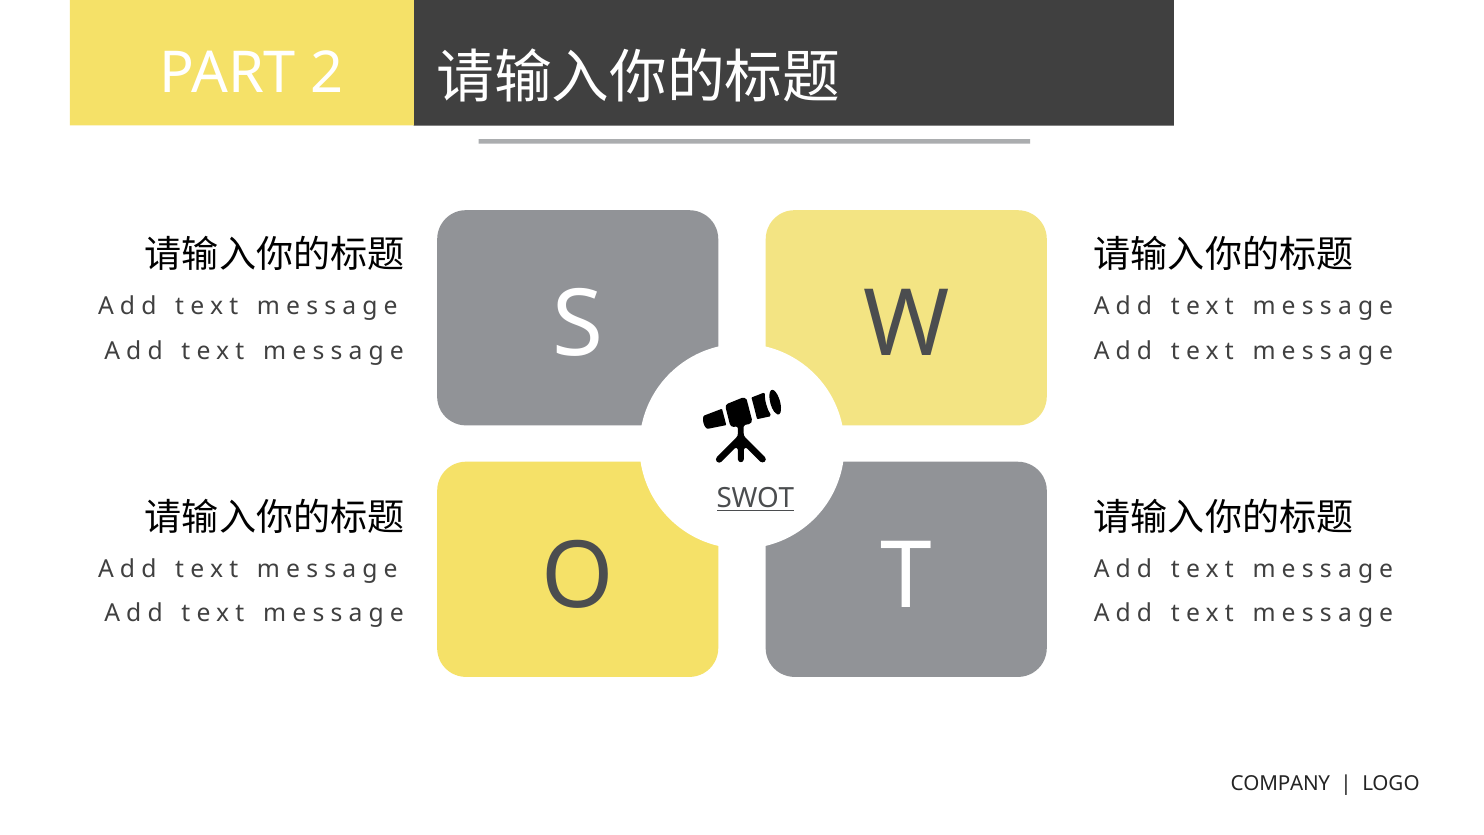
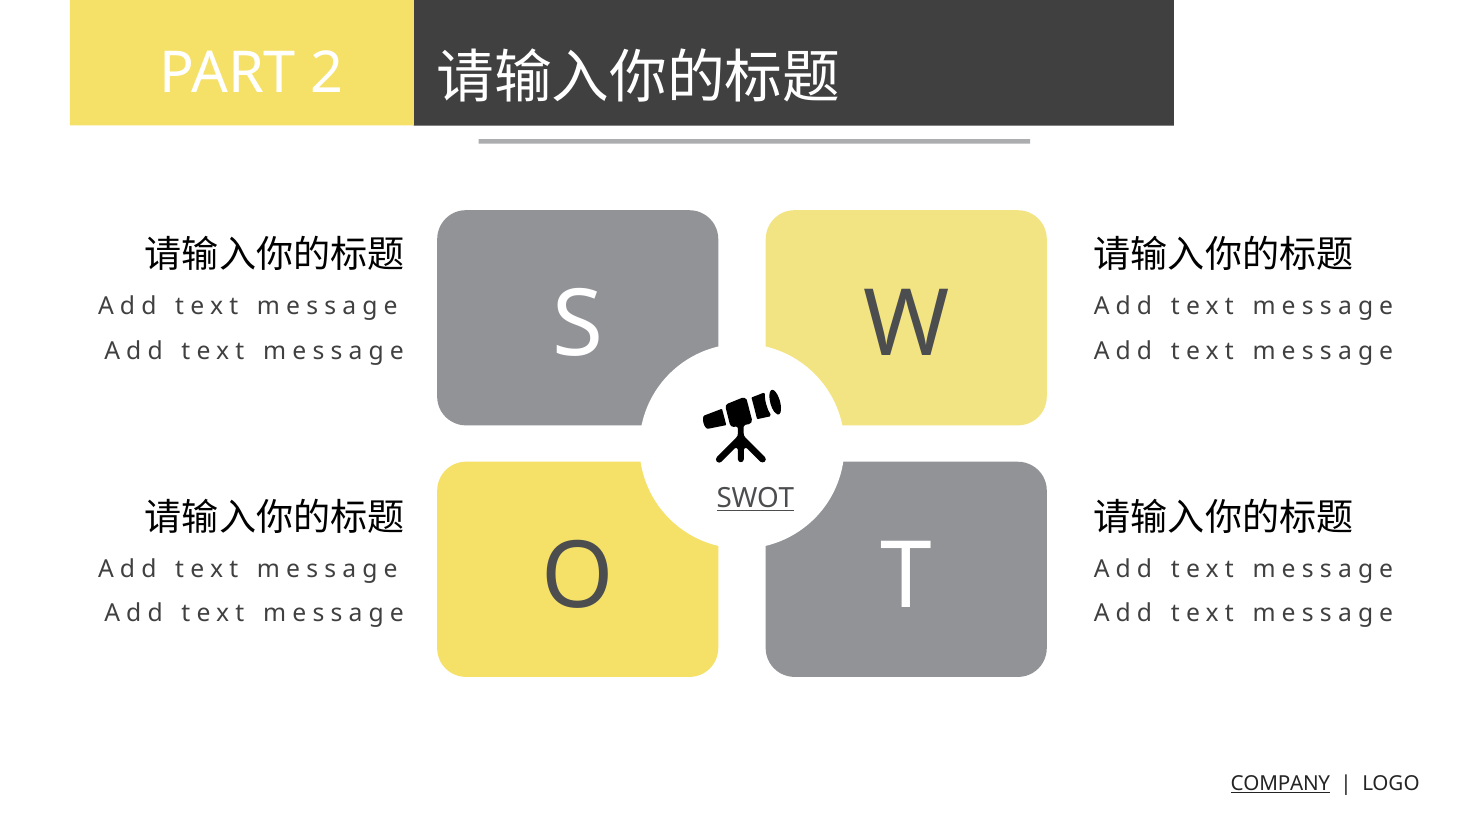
COMPANY underline: none -> present
